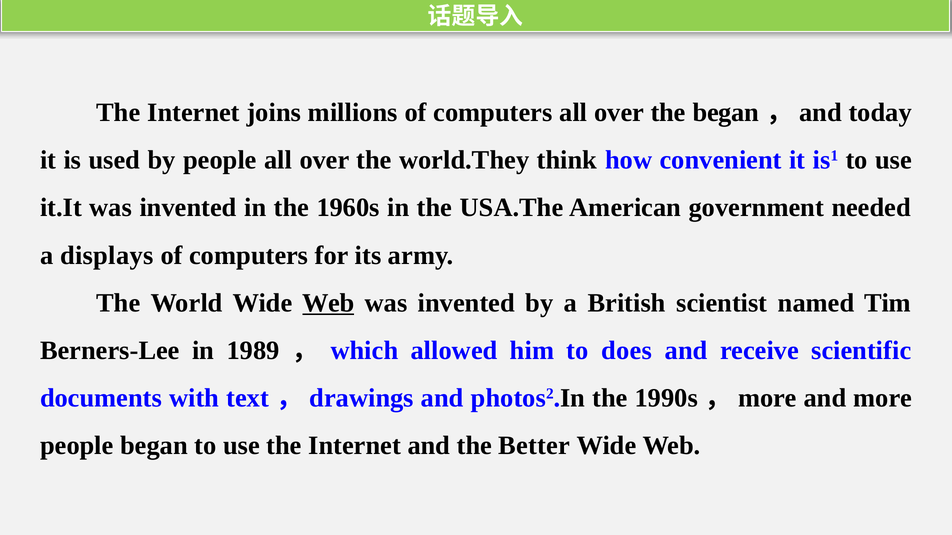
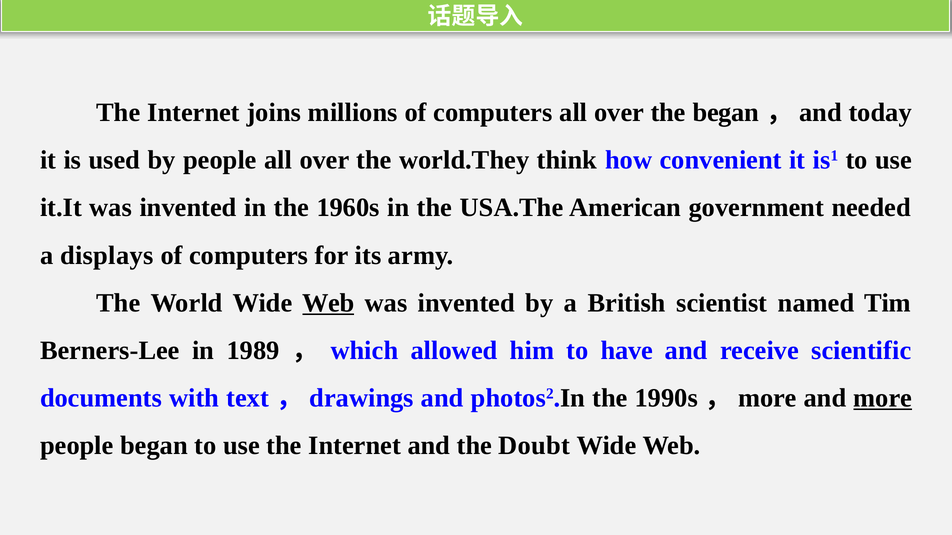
does: does -> have
more at (883, 398) underline: none -> present
Better: Better -> Doubt
